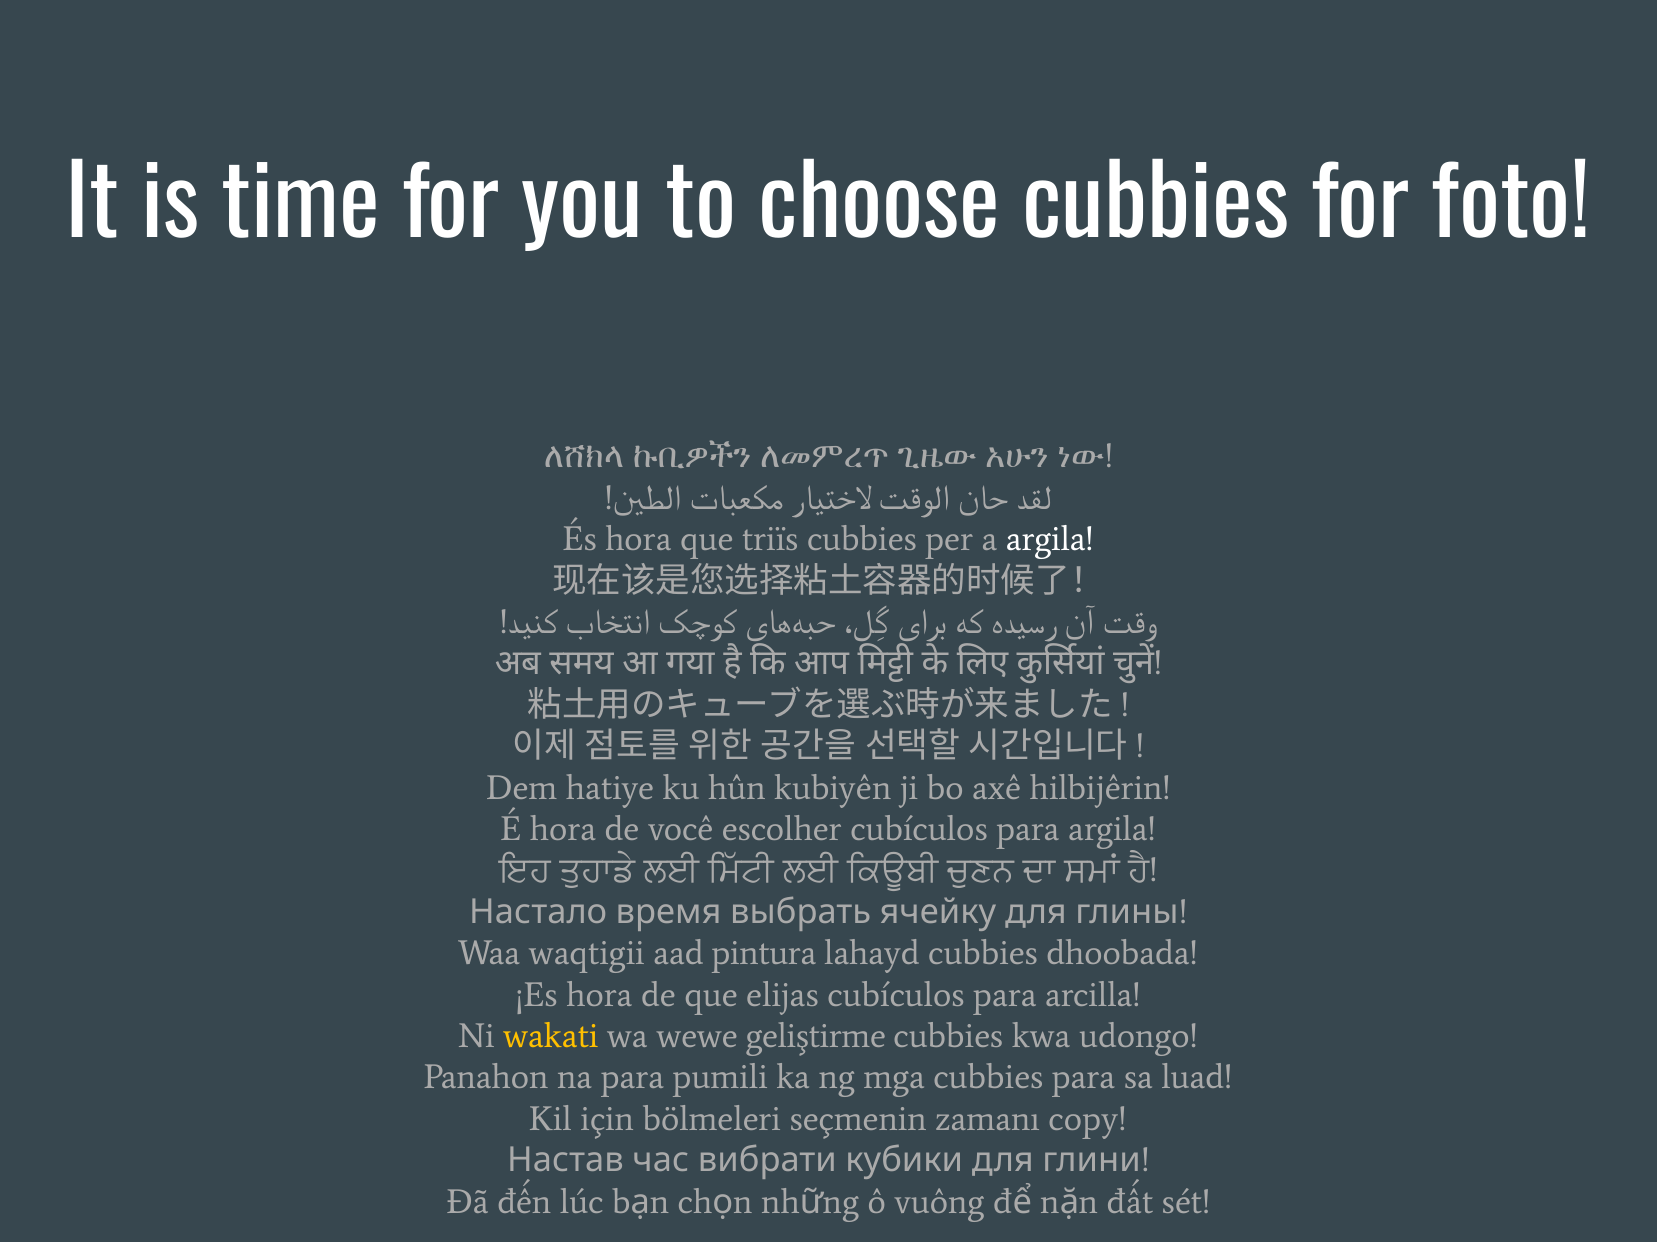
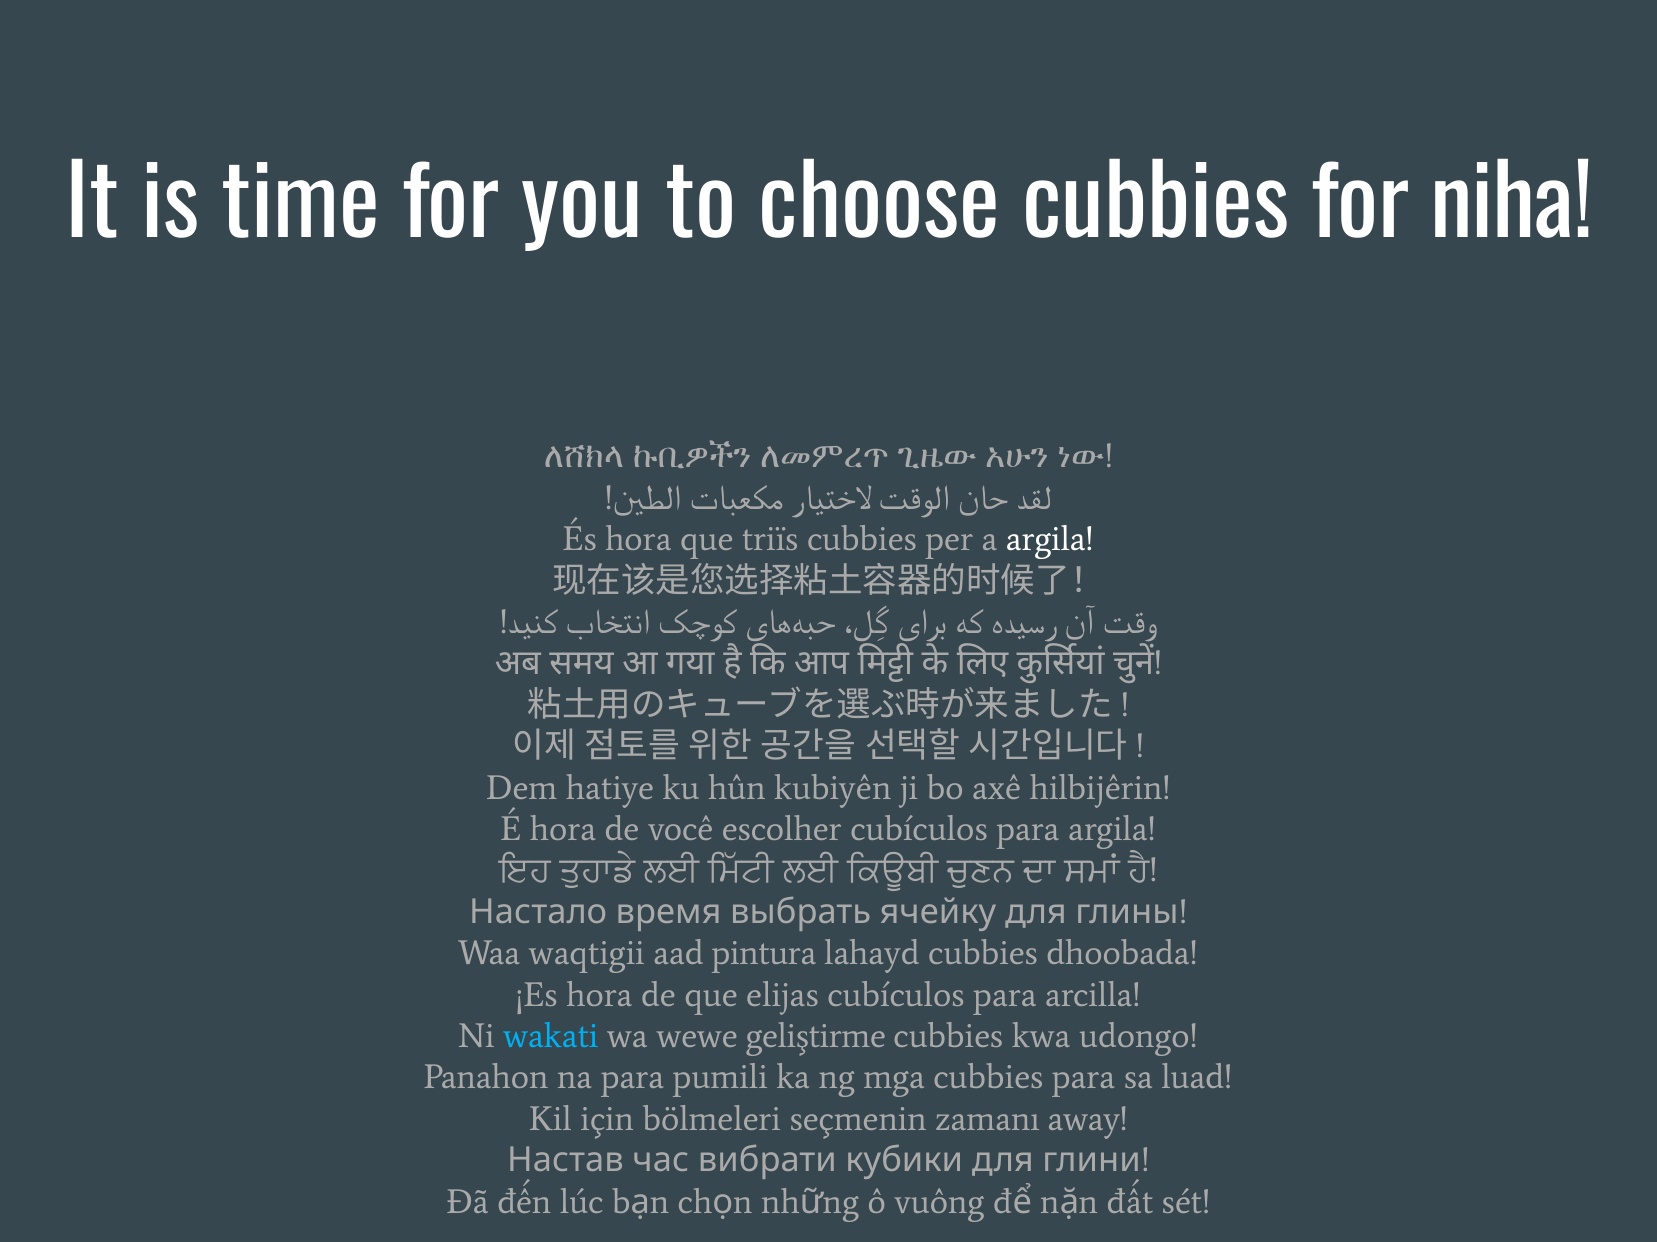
foto: foto -> niha
wakati colour: yellow -> light blue
copy: copy -> away
